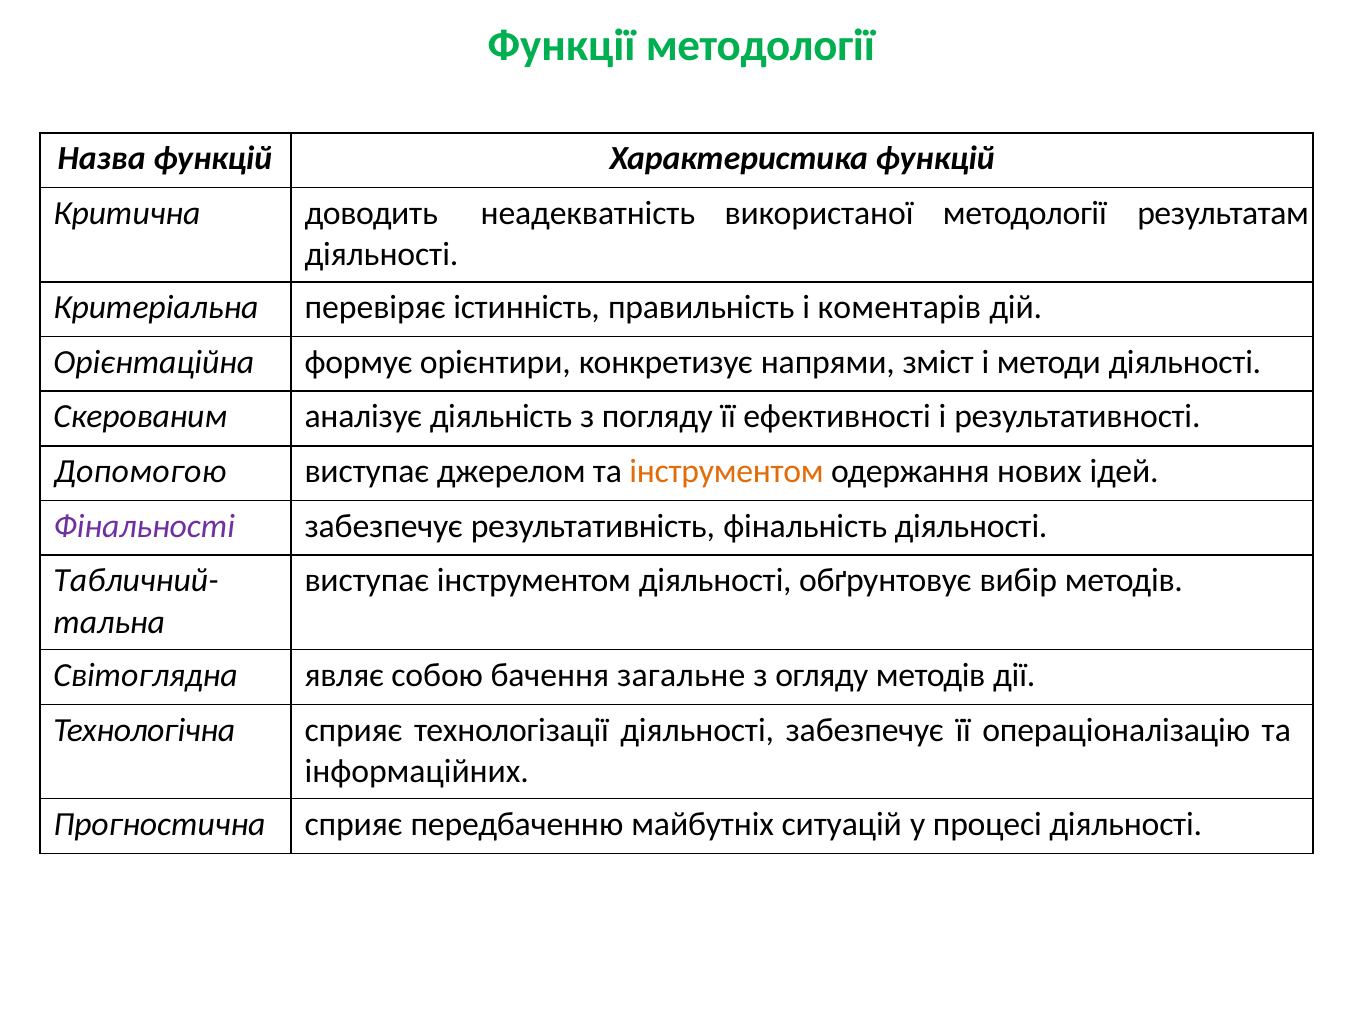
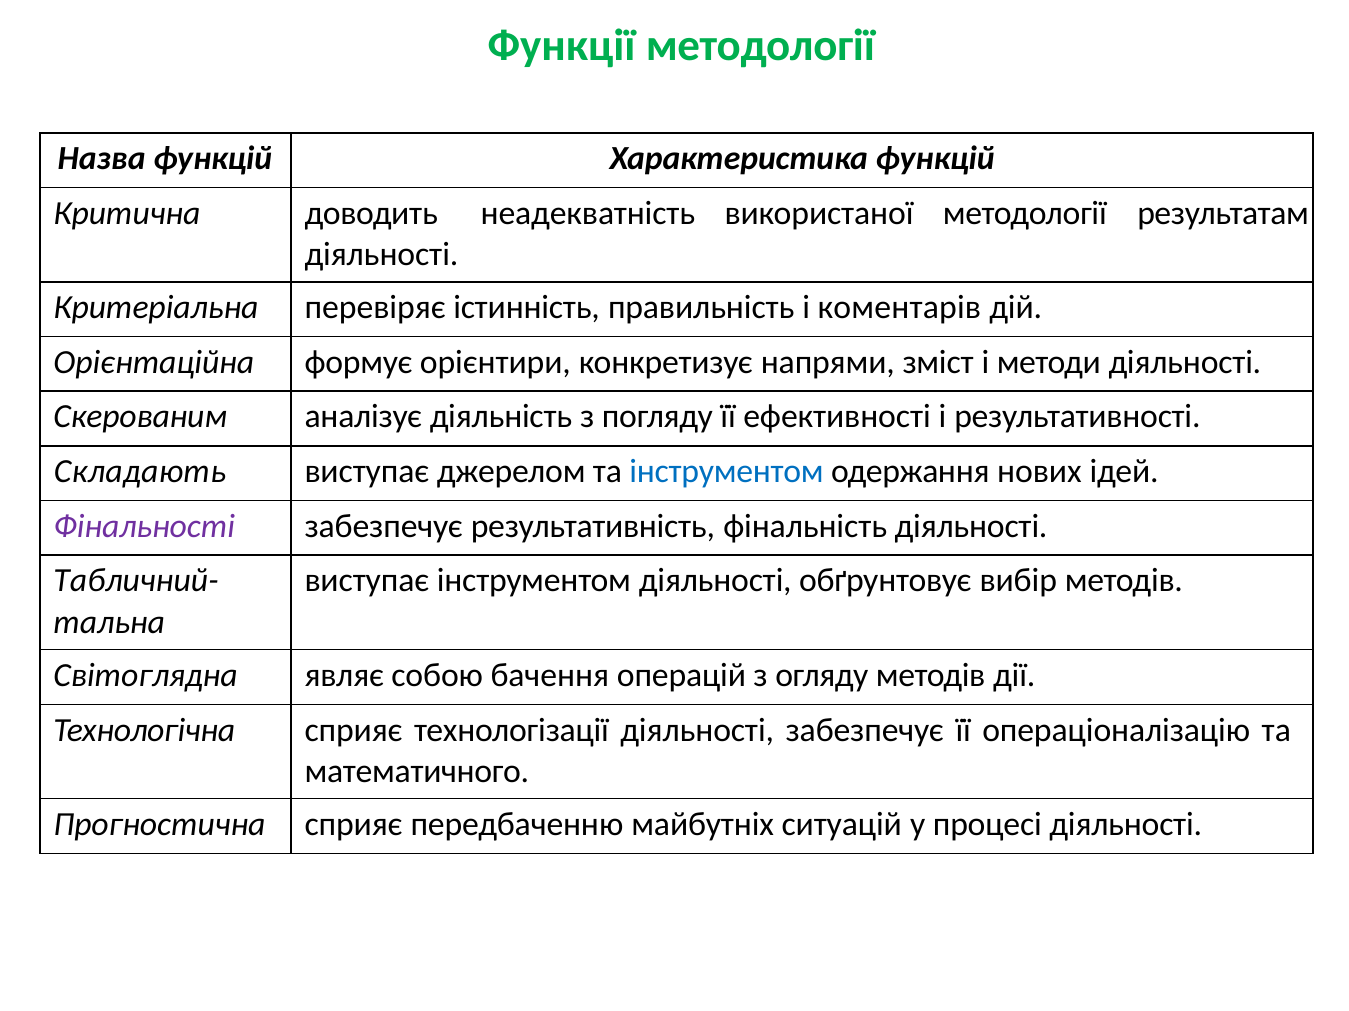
Допомогою: Допомогою -> Складають
інструментом at (726, 472) colour: orange -> blue
загальне: загальне -> операцій
інформаційних: інформаційних -> математичного
